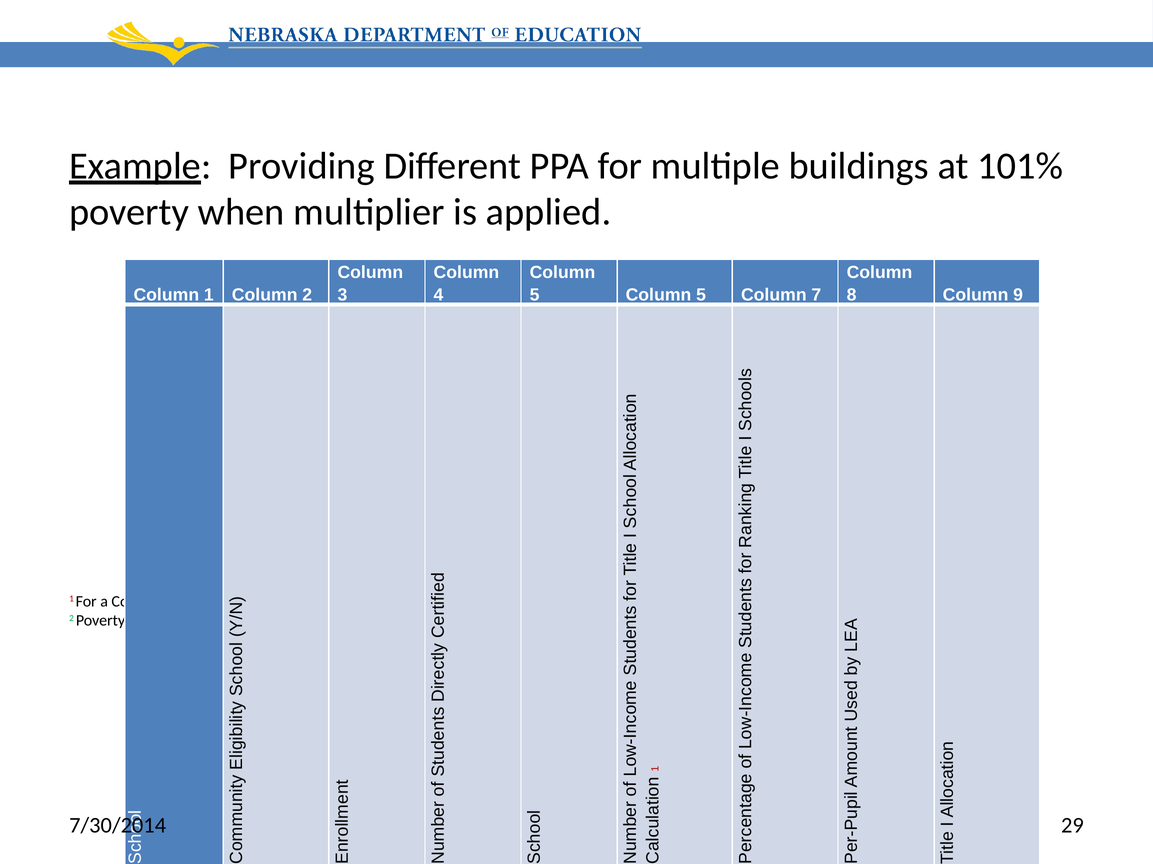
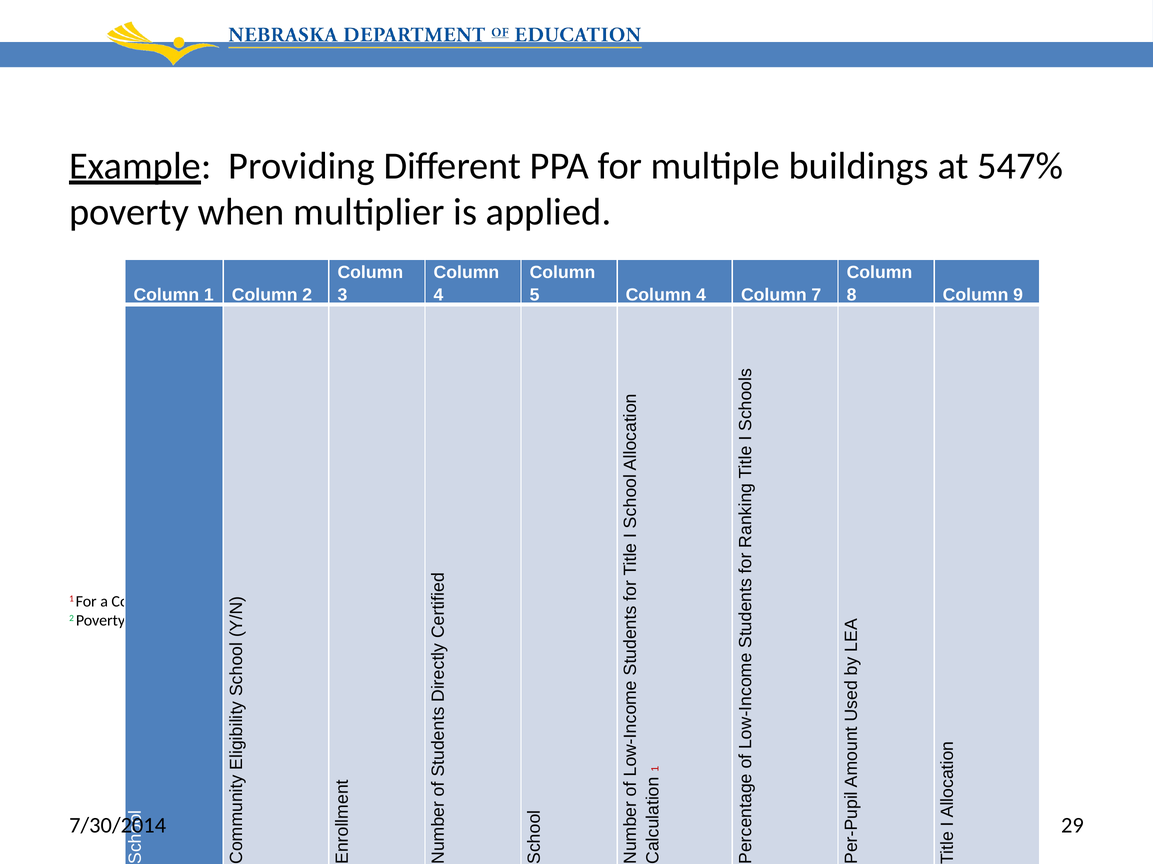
101%: 101% -> 547%
5 Column 5: 5 -> 4
